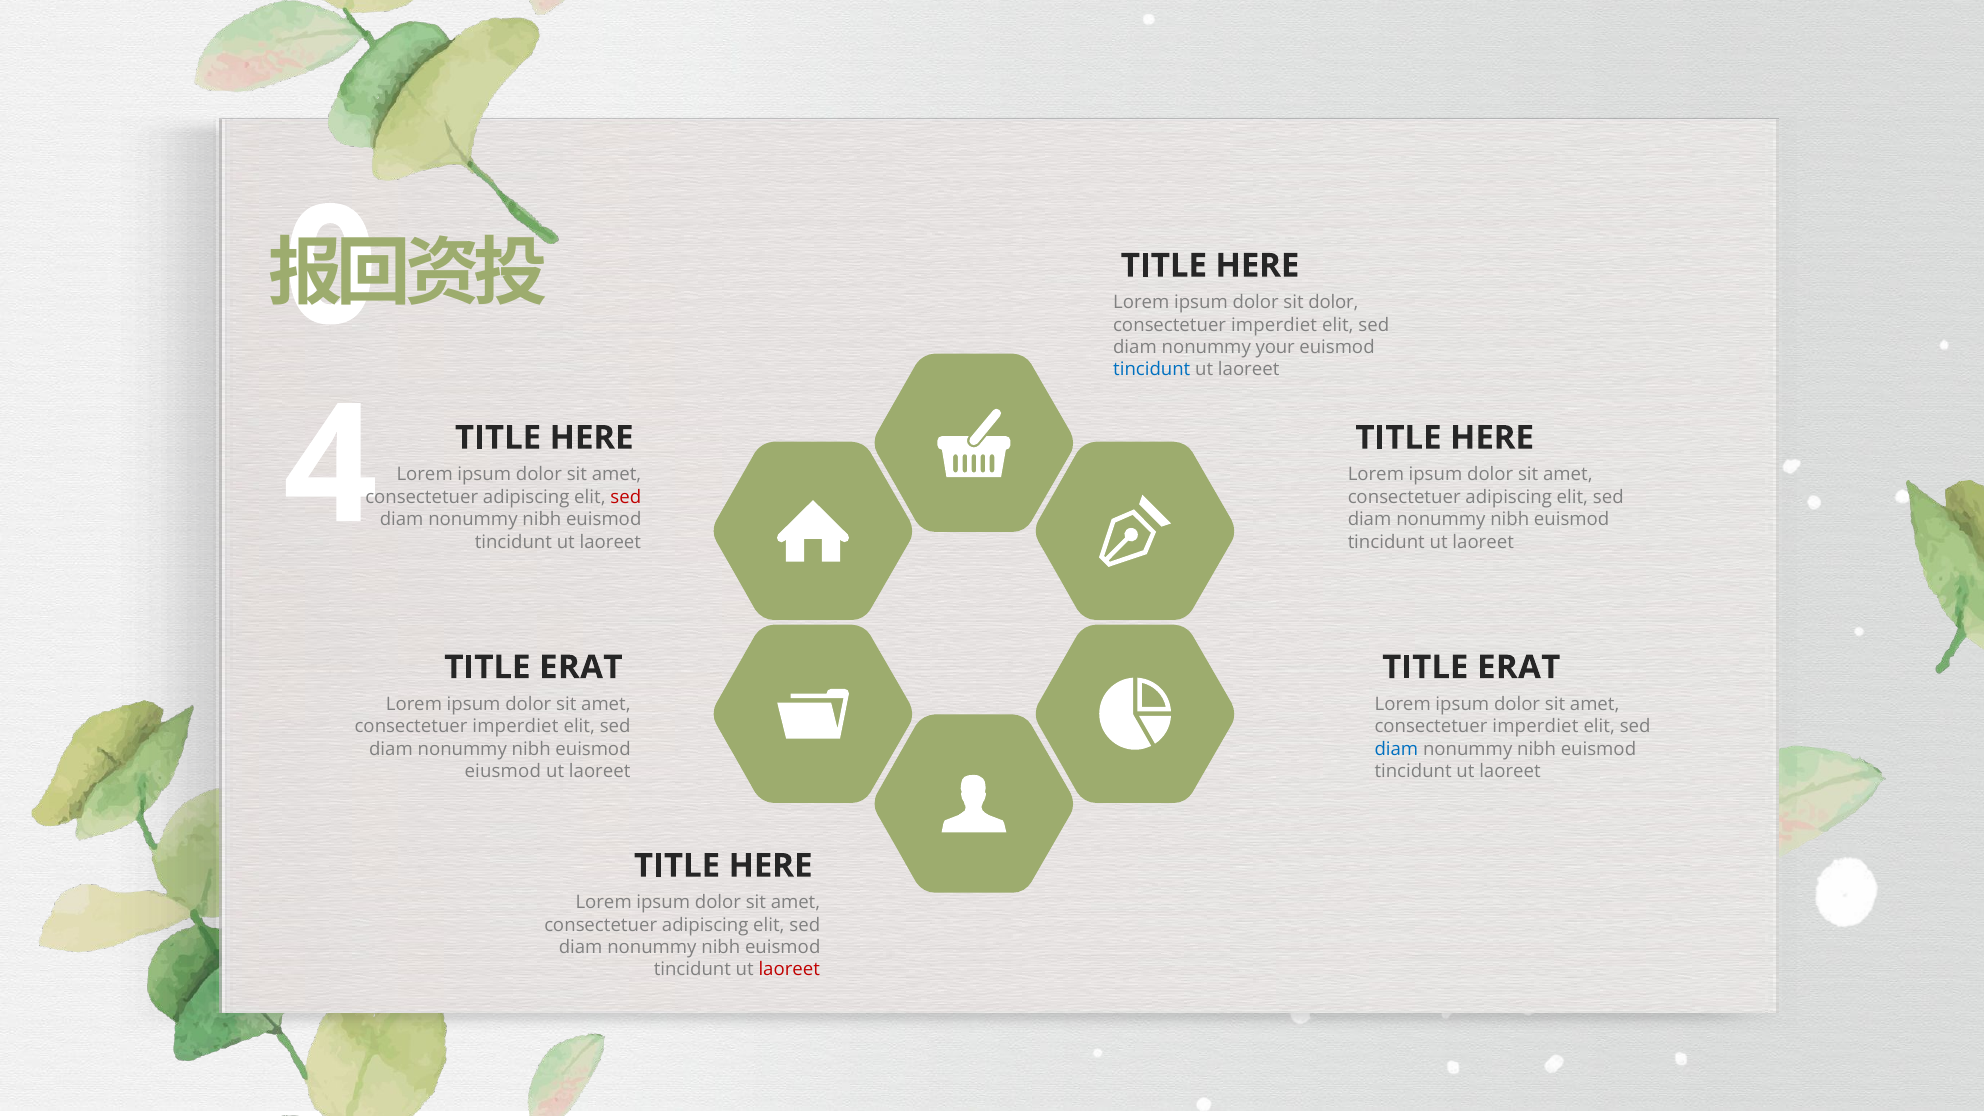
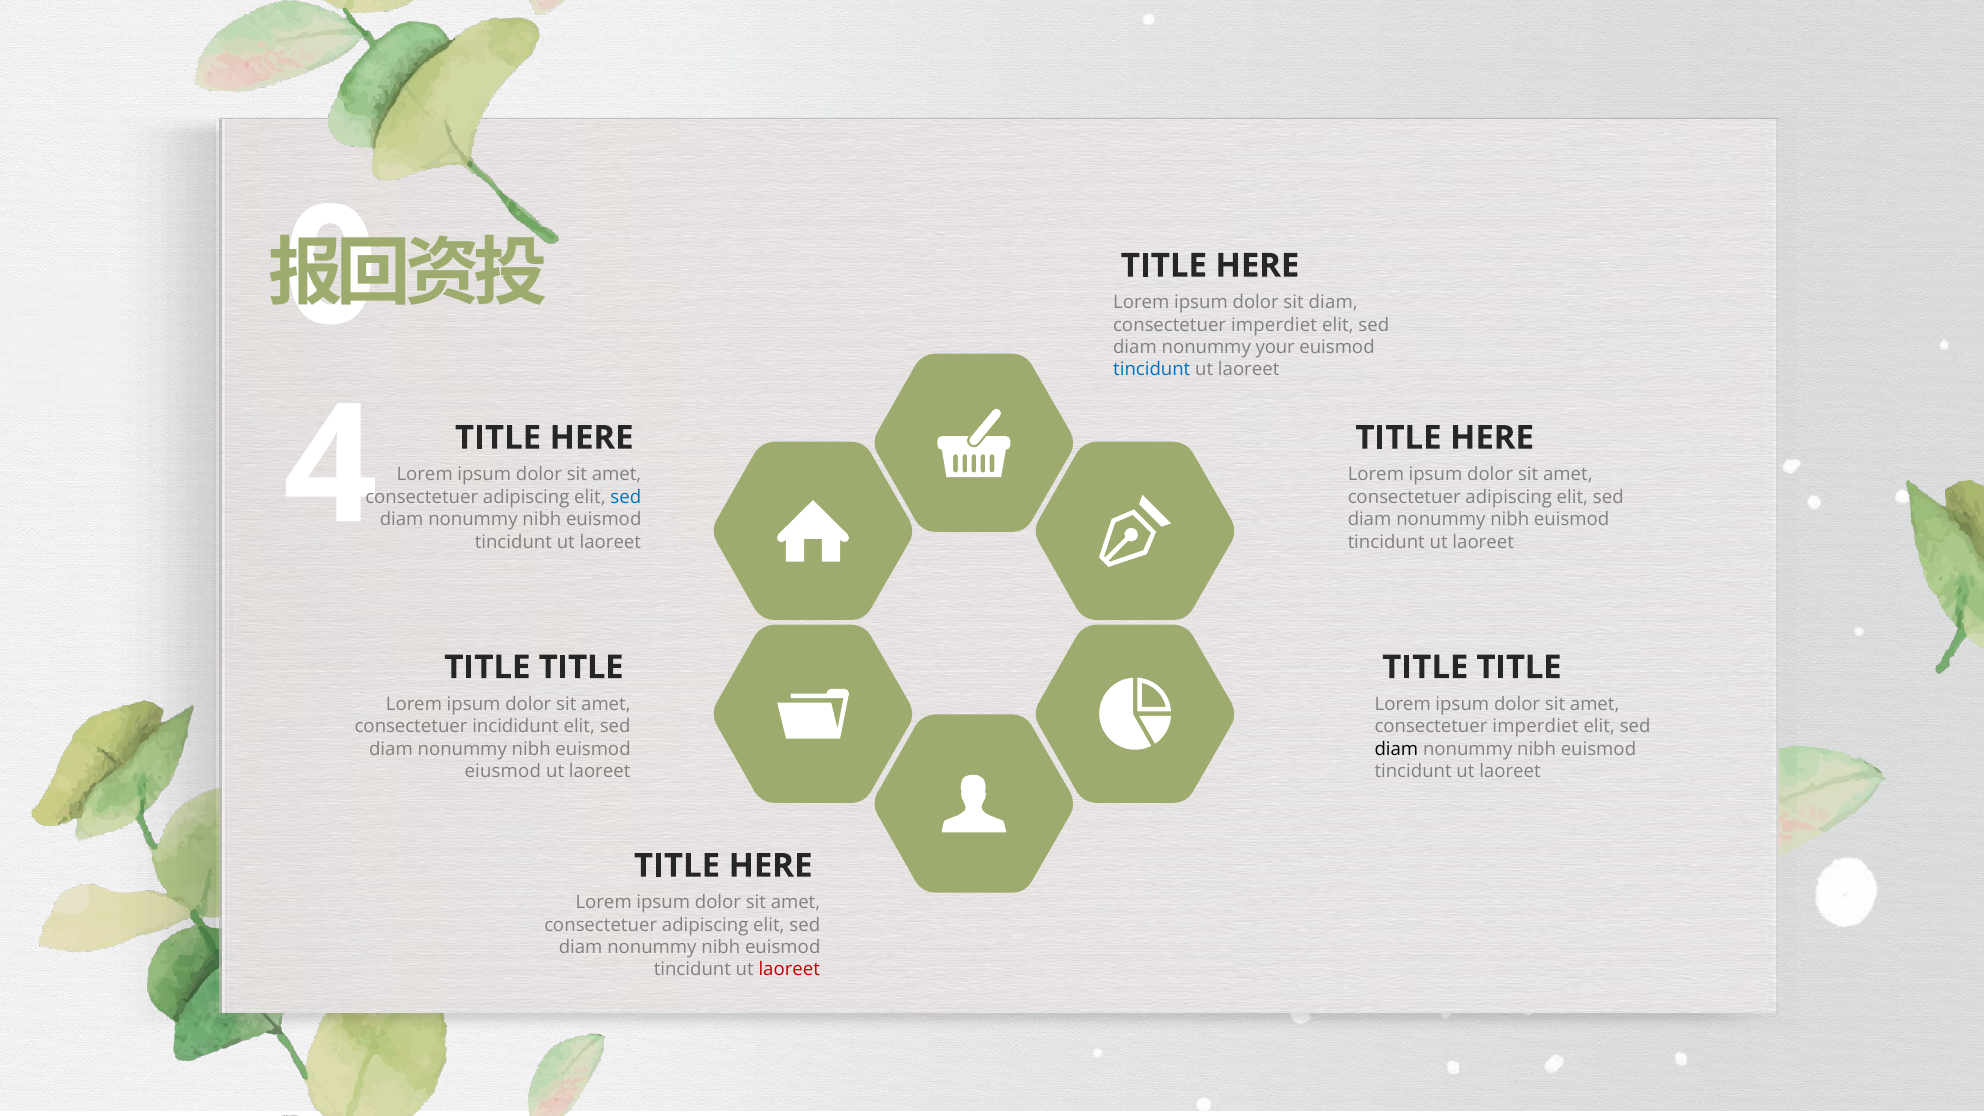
sit dolor: dolor -> diam
sed at (626, 497) colour: red -> blue
ERAT at (581, 667): ERAT -> TITLE
ERAT at (1519, 667): ERAT -> TITLE
imperdiet at (515, 727): imperdiet -> incididunt
diam at (1396, 749) colour: blue -> black
